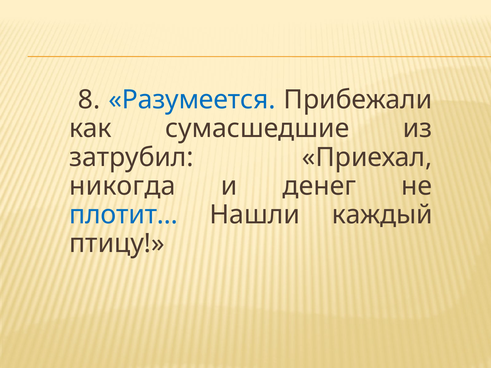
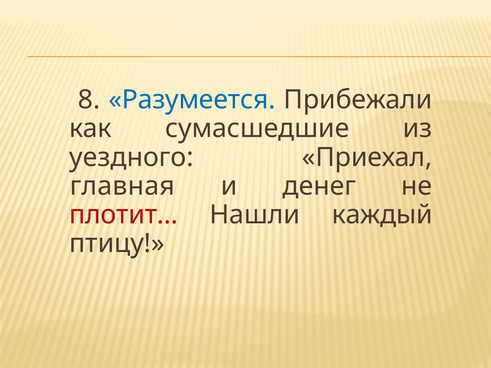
затрубил: затрубил -> уездного
никогда: никогда -> главная
плотит… colour: blue -> red
